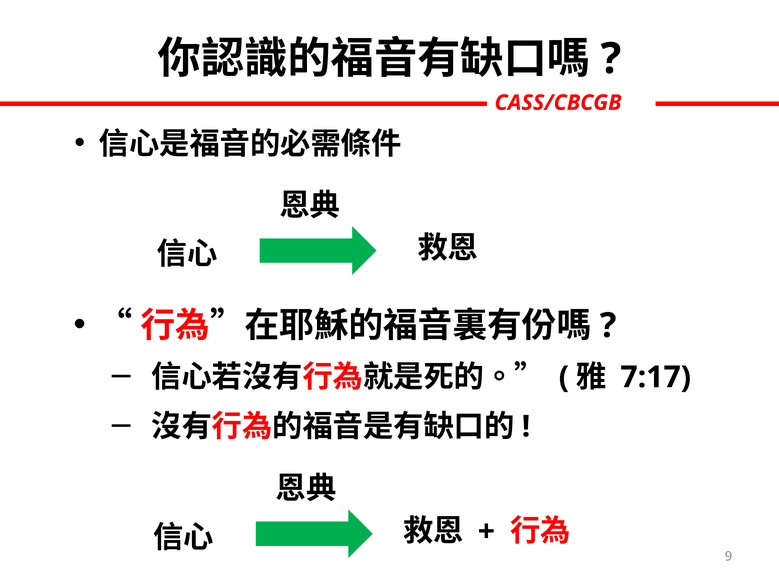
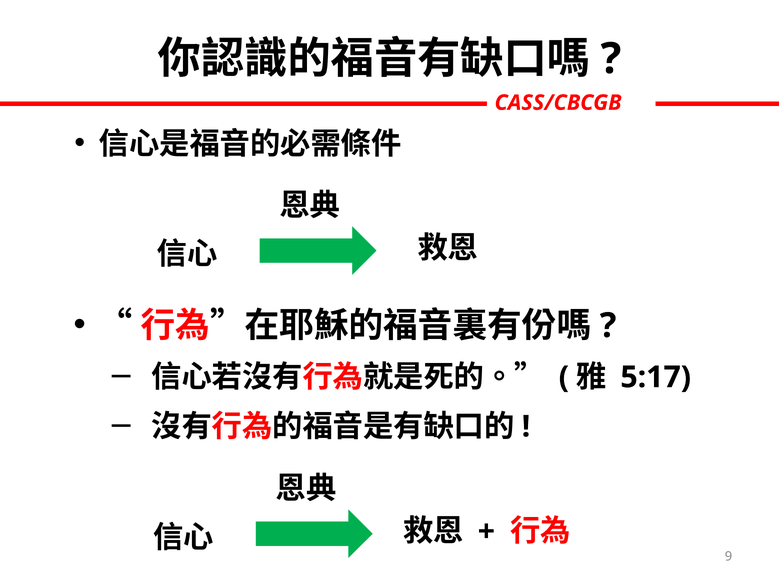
7:17: 7:17 -> 5:17
